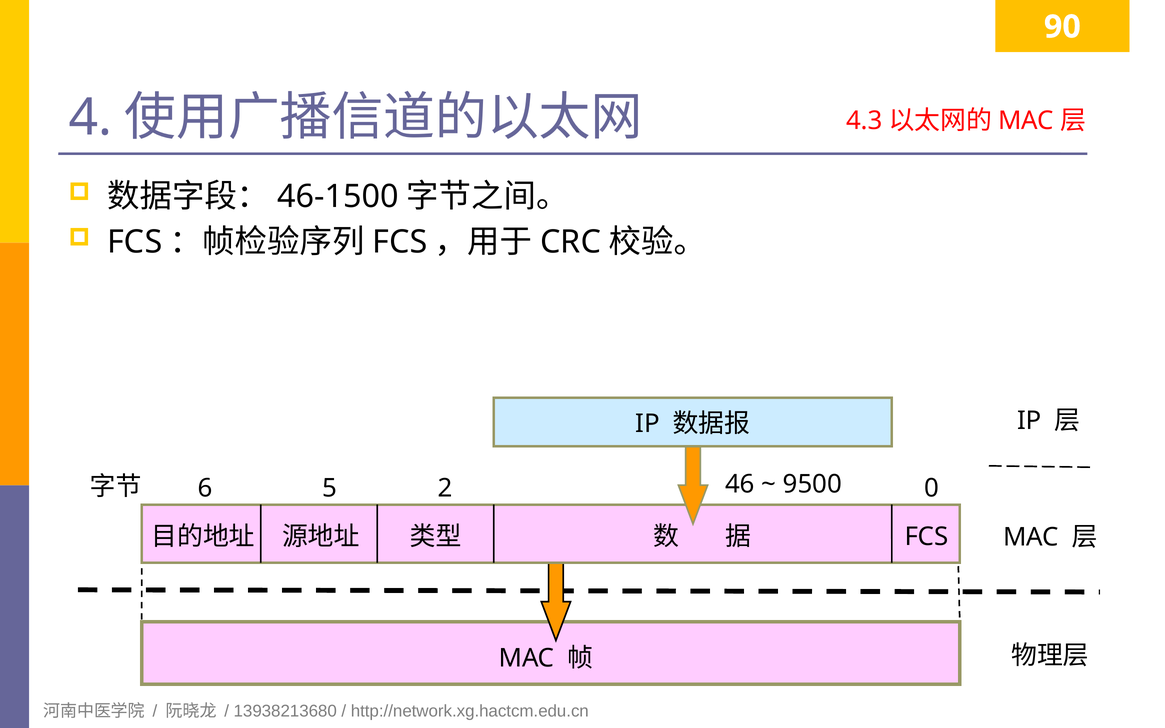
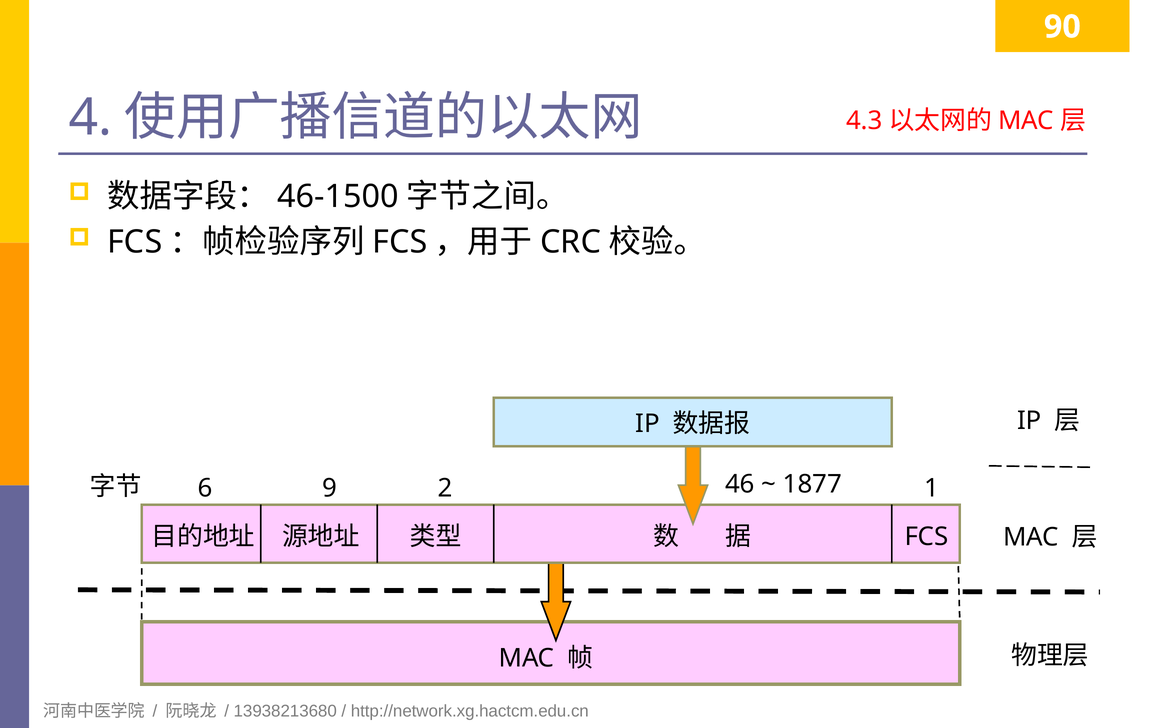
9500: 9500 -> 1877
5: 5 -> 9
0: 0 -> 1
